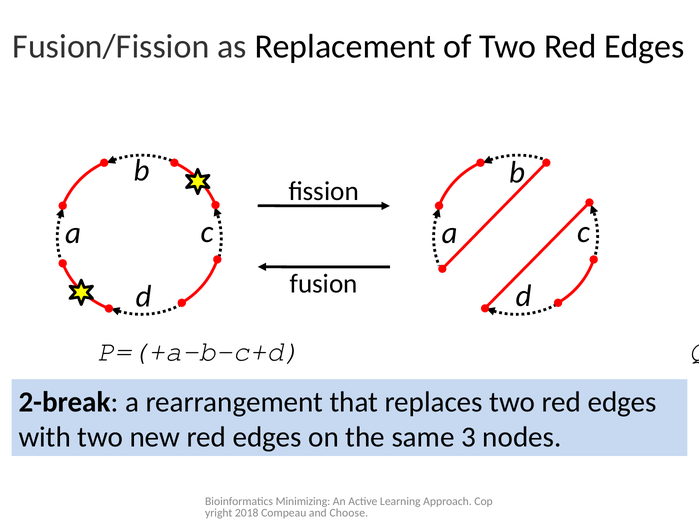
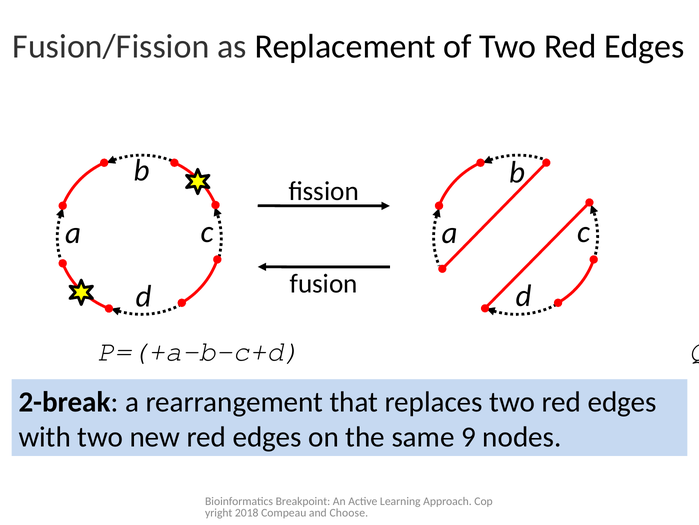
3: 3 -> 9
Minimizing: Minimizing -> Breakpoint
